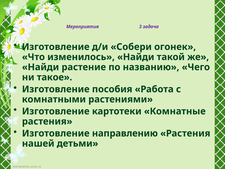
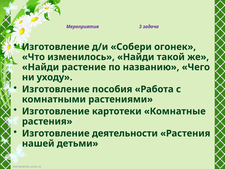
такое: такое -> уходу
направлению: направлению -> деятельности
